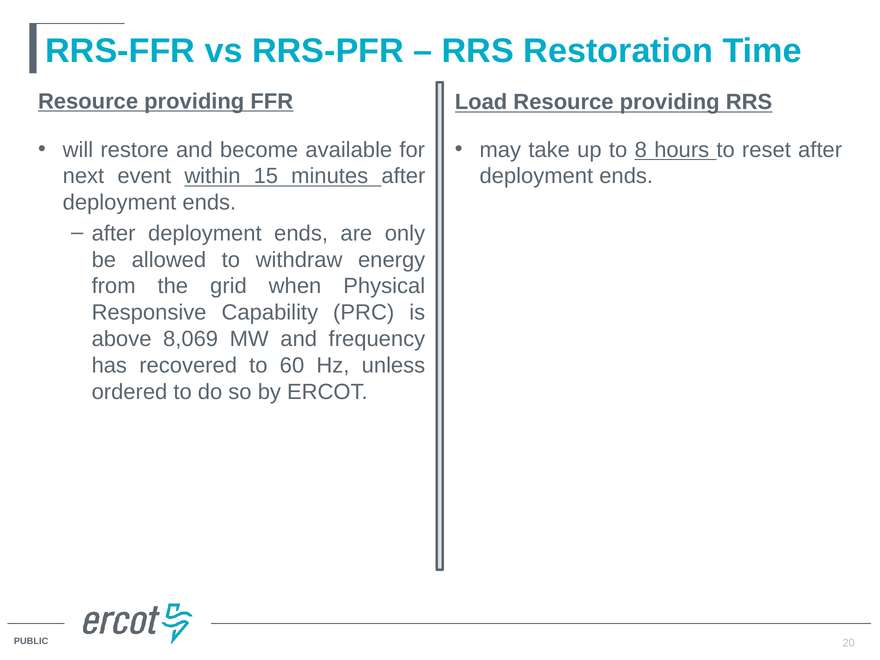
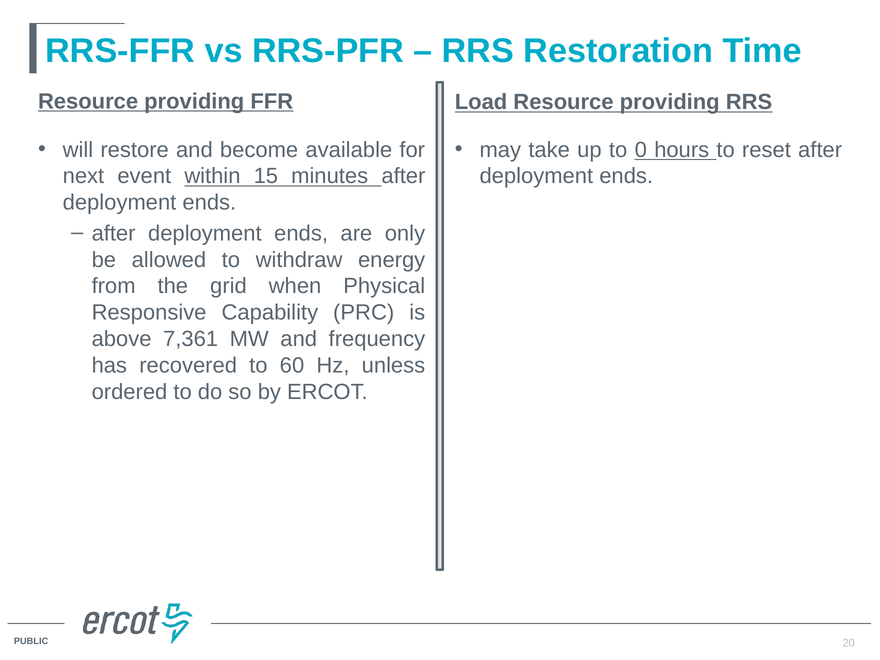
8: 8 -> 0
8,069: 8,069 -> 7,361
